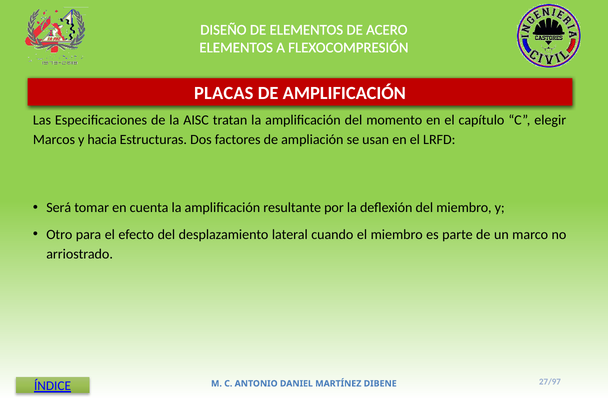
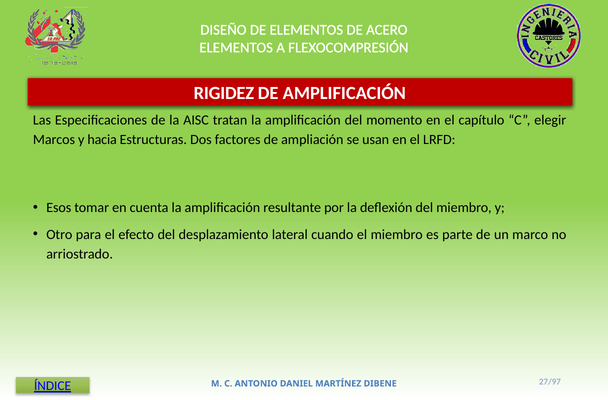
PLACAS: PLACAS -> RIGIDEZ
Será: Será -> Esos
